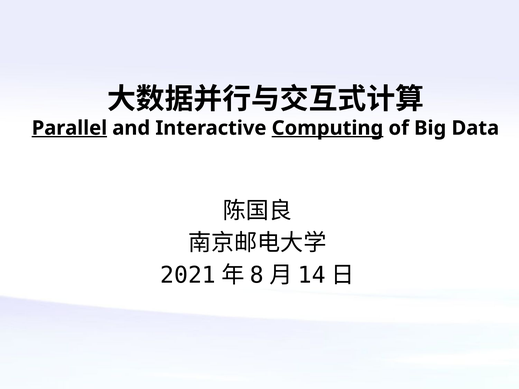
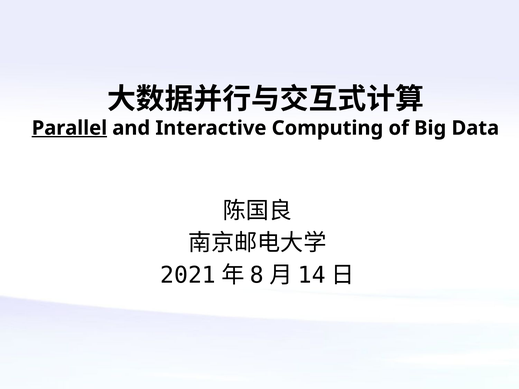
Computing underline: present -> none
